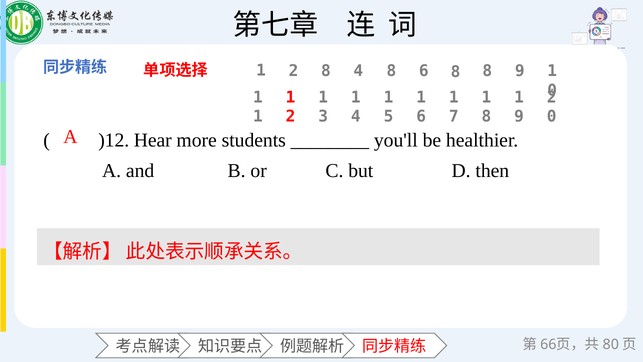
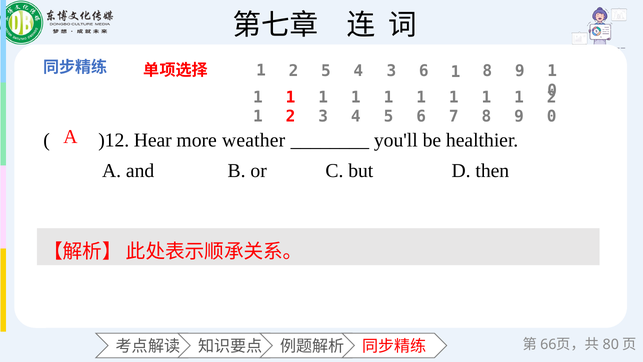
2 8: 8 -> 5
4 8: 8 -> 3
8 at (455, 72): 8 -> 1
students: students -> weather
